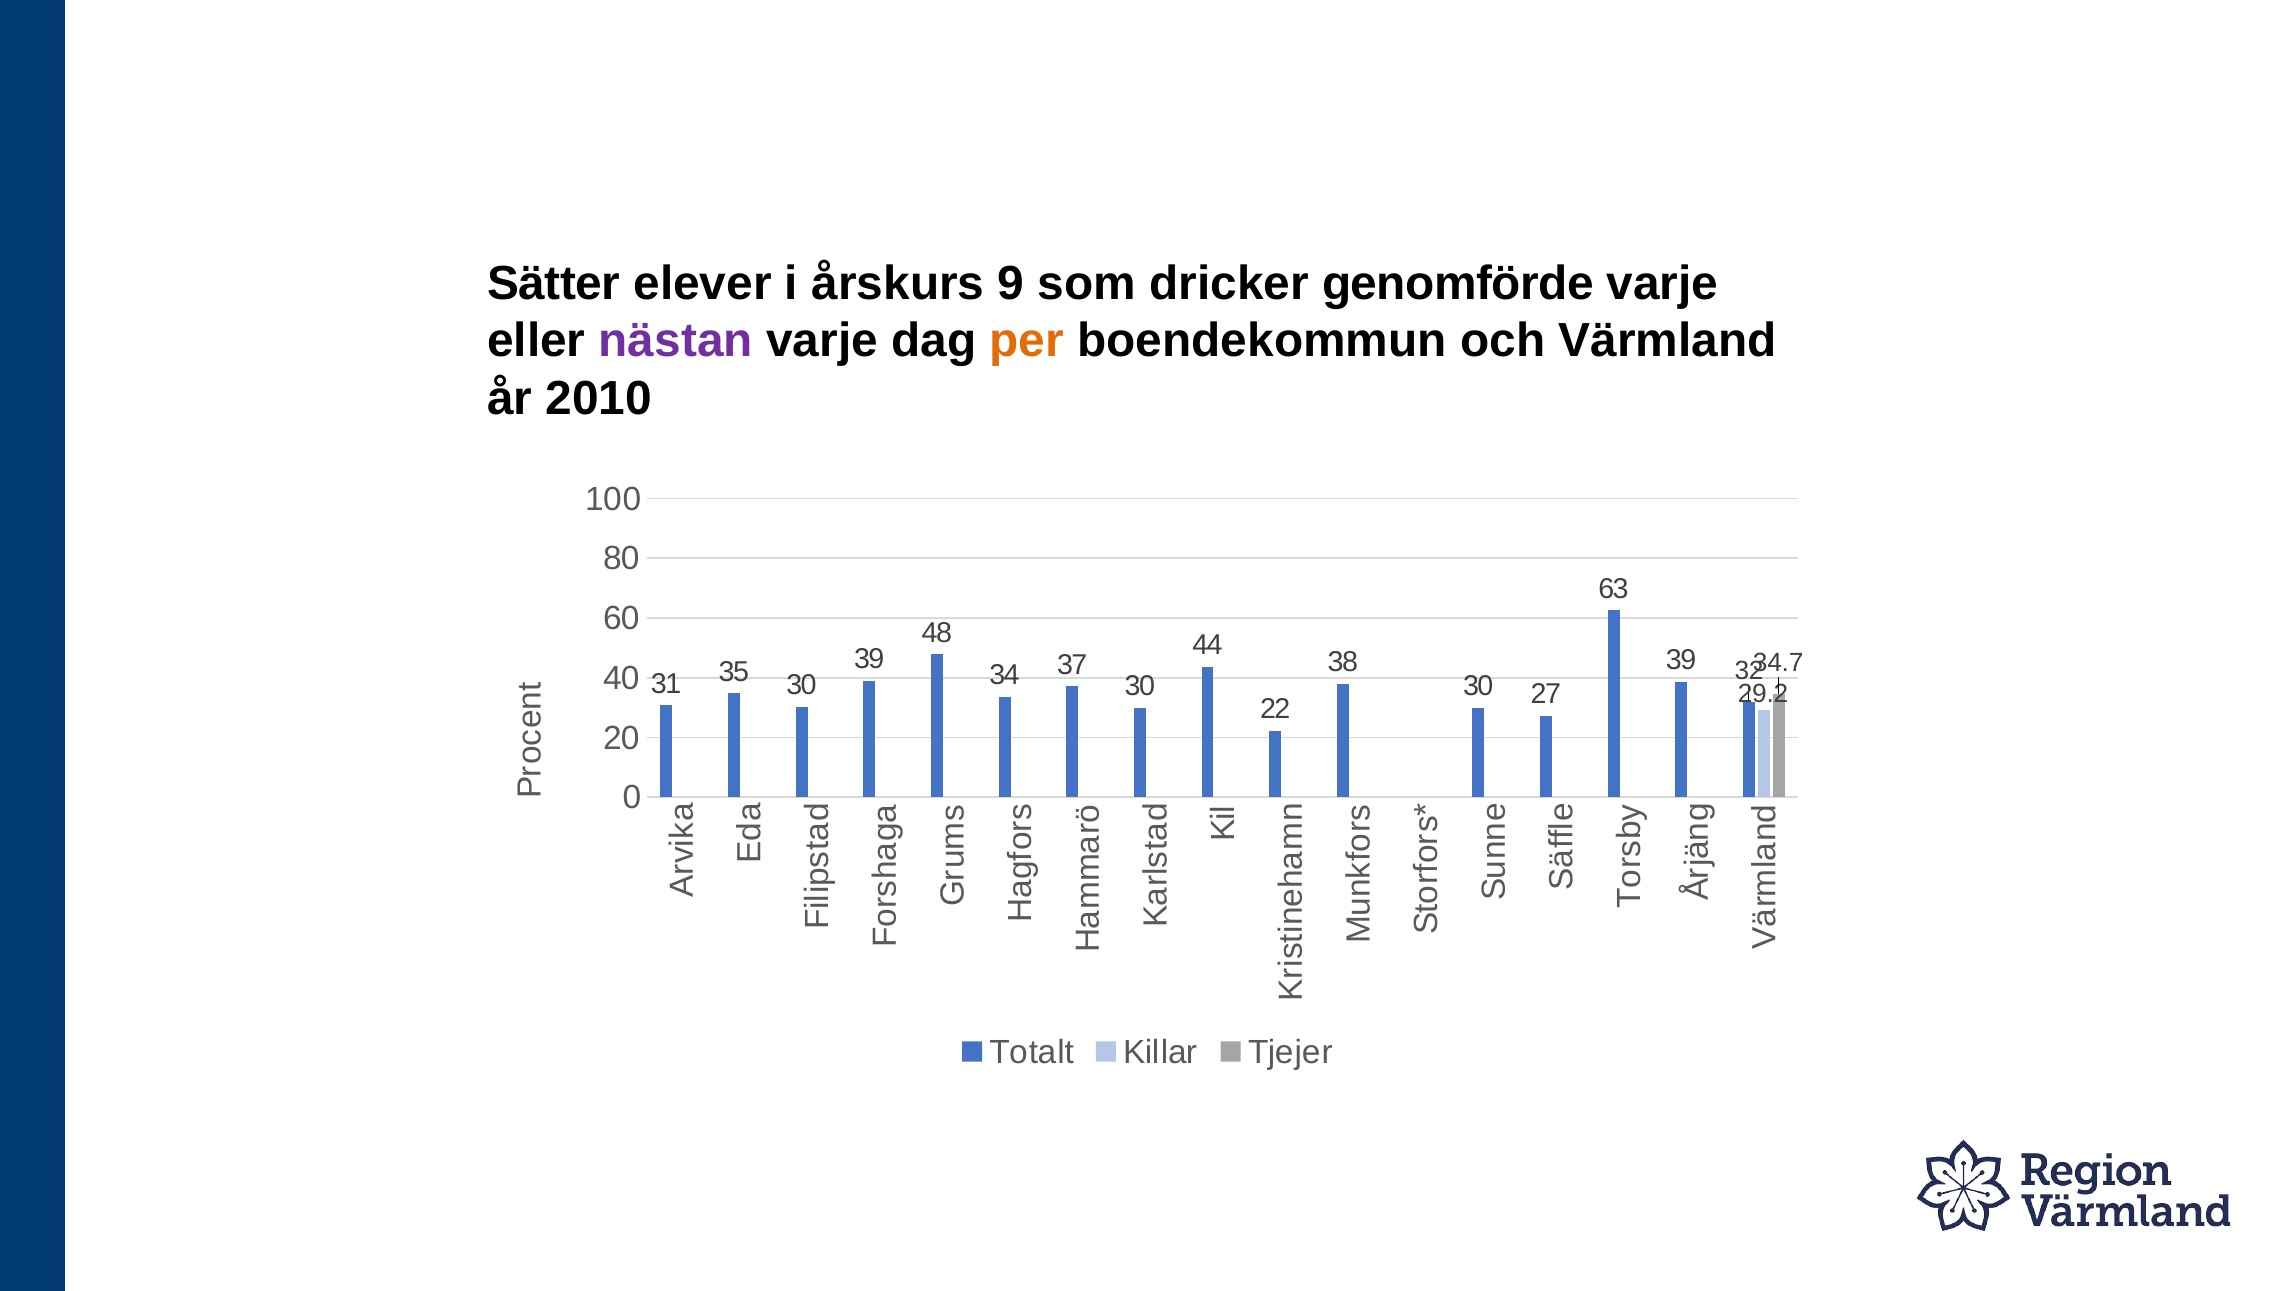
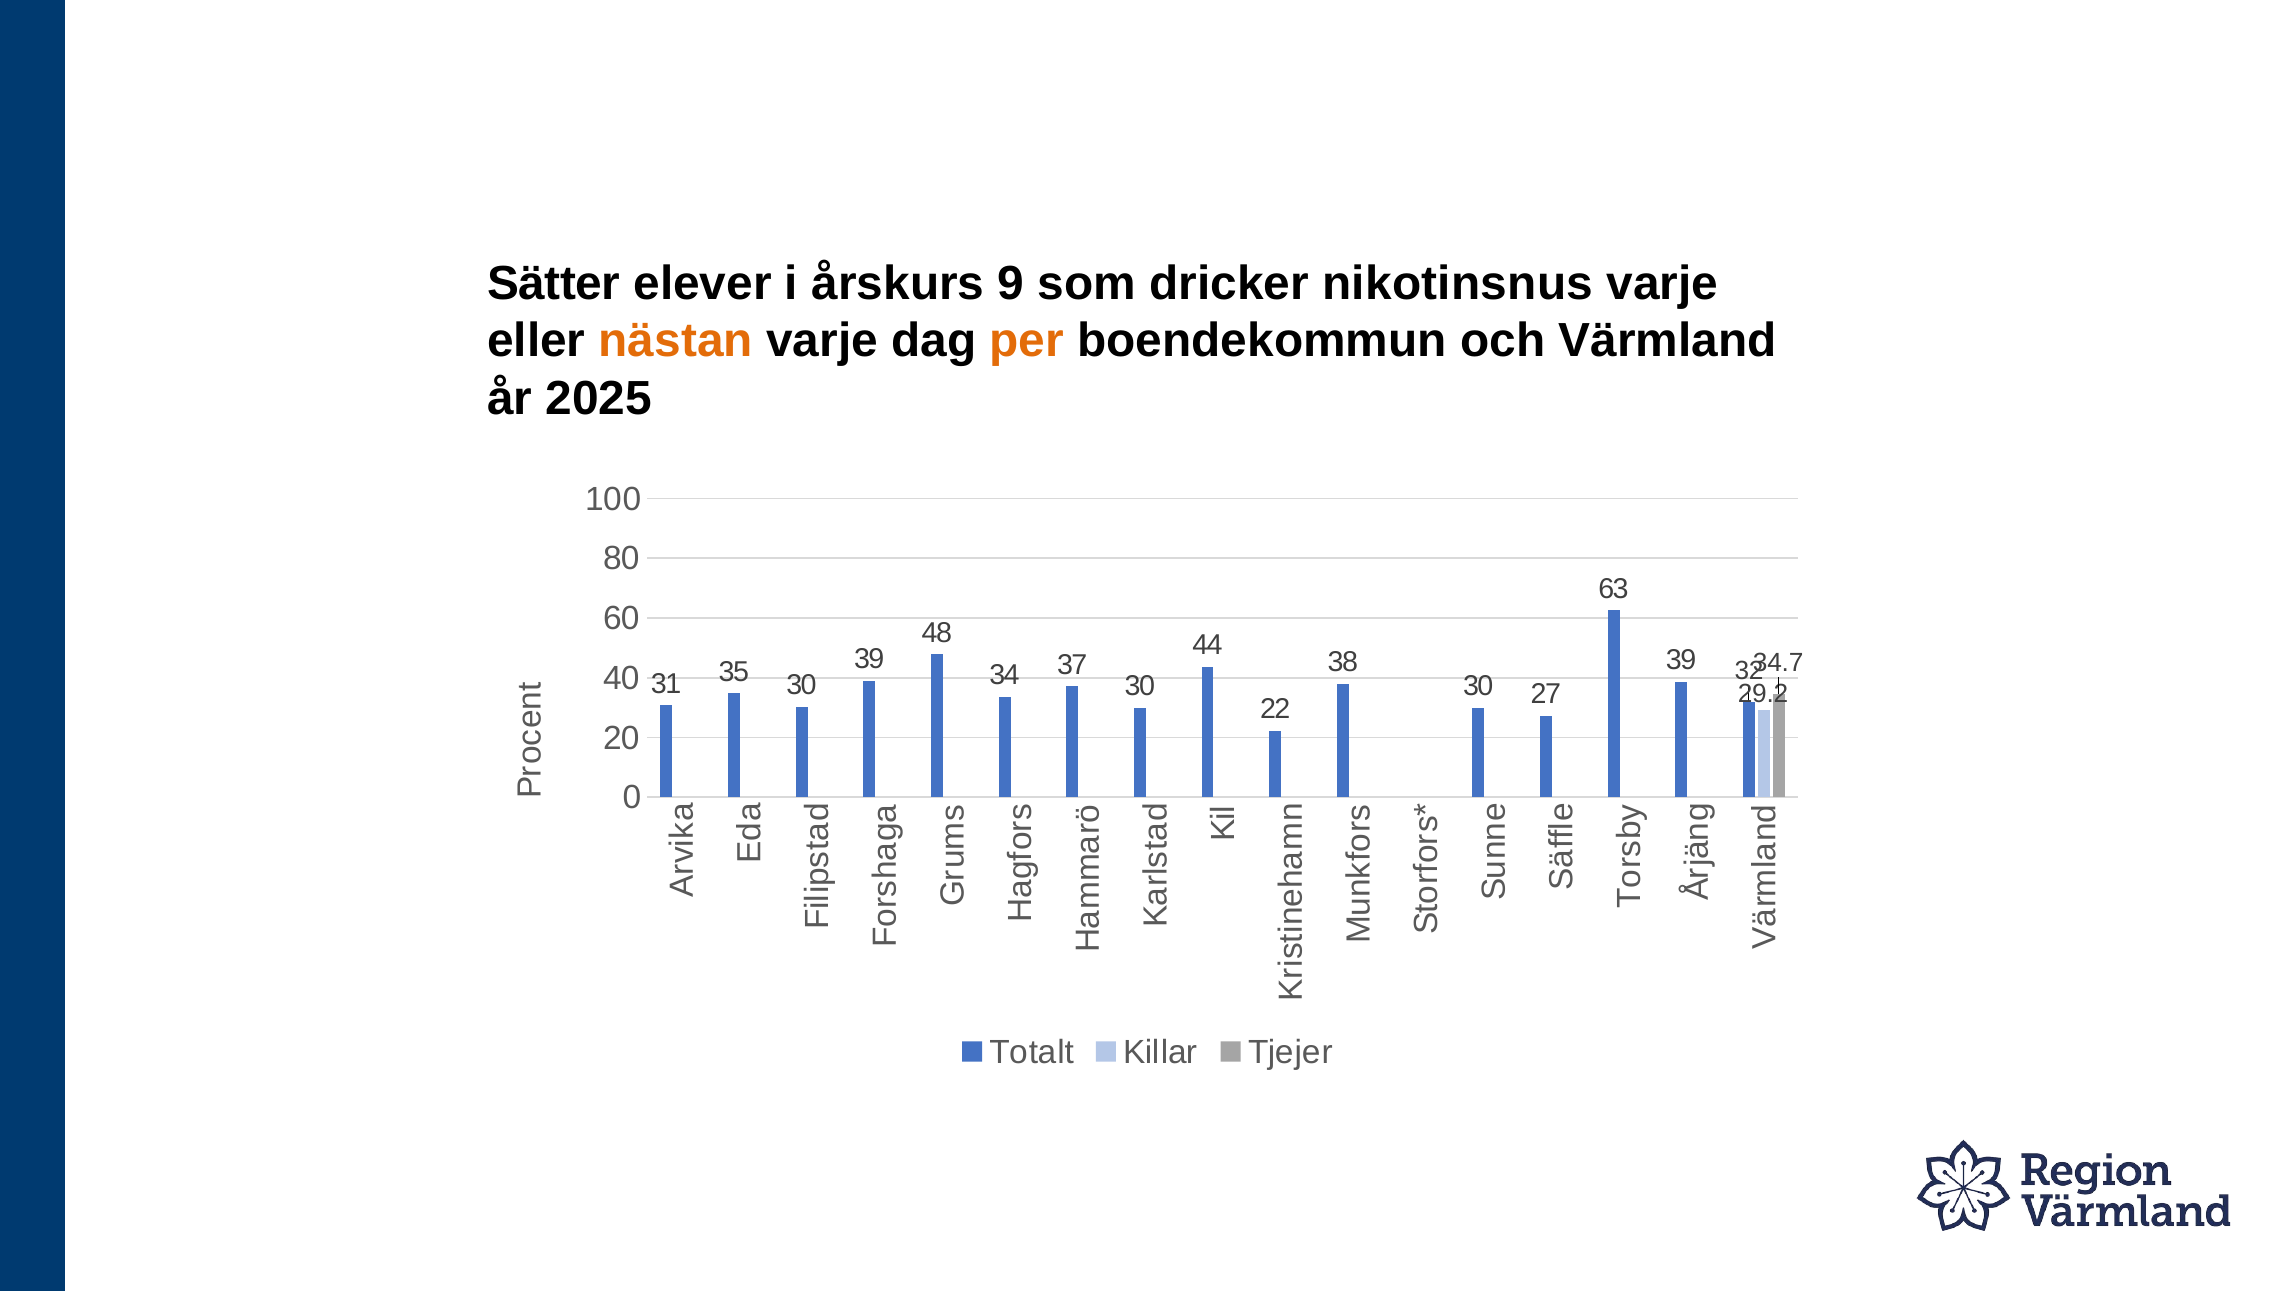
genomförde: genomförde -> nikotinsnus
nästan colour: purple -> orange
2010: 2010 -> 2025
